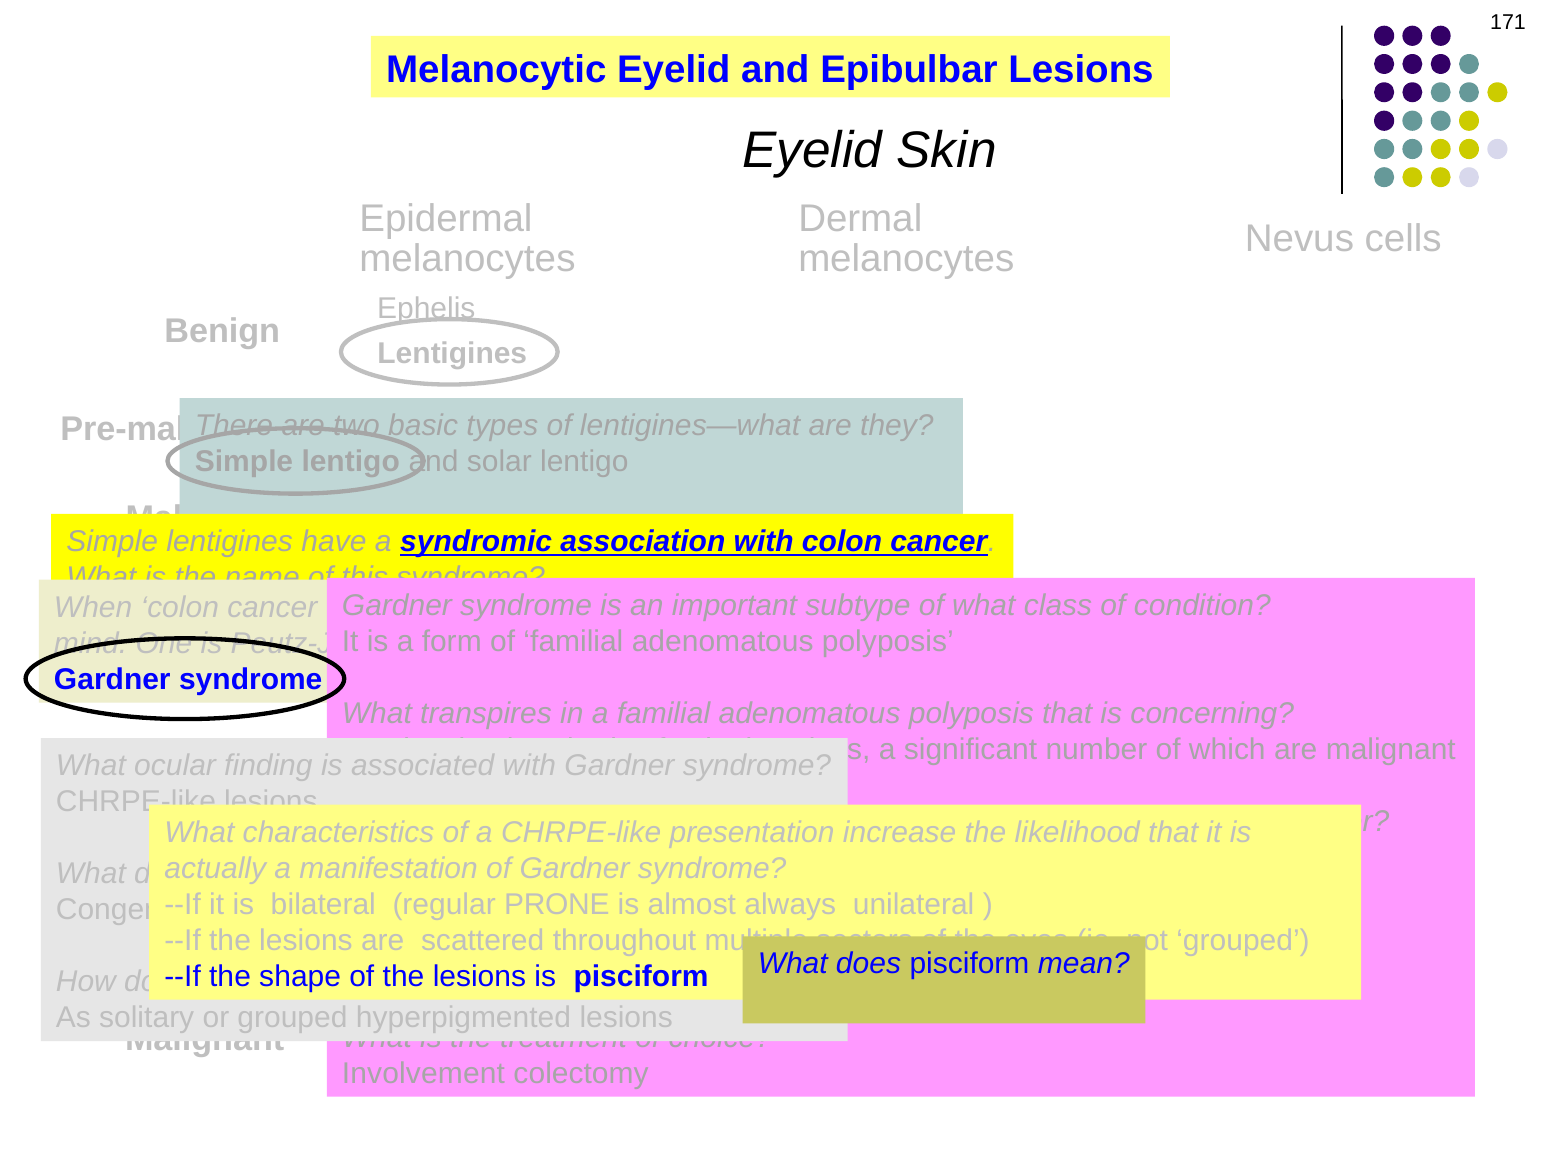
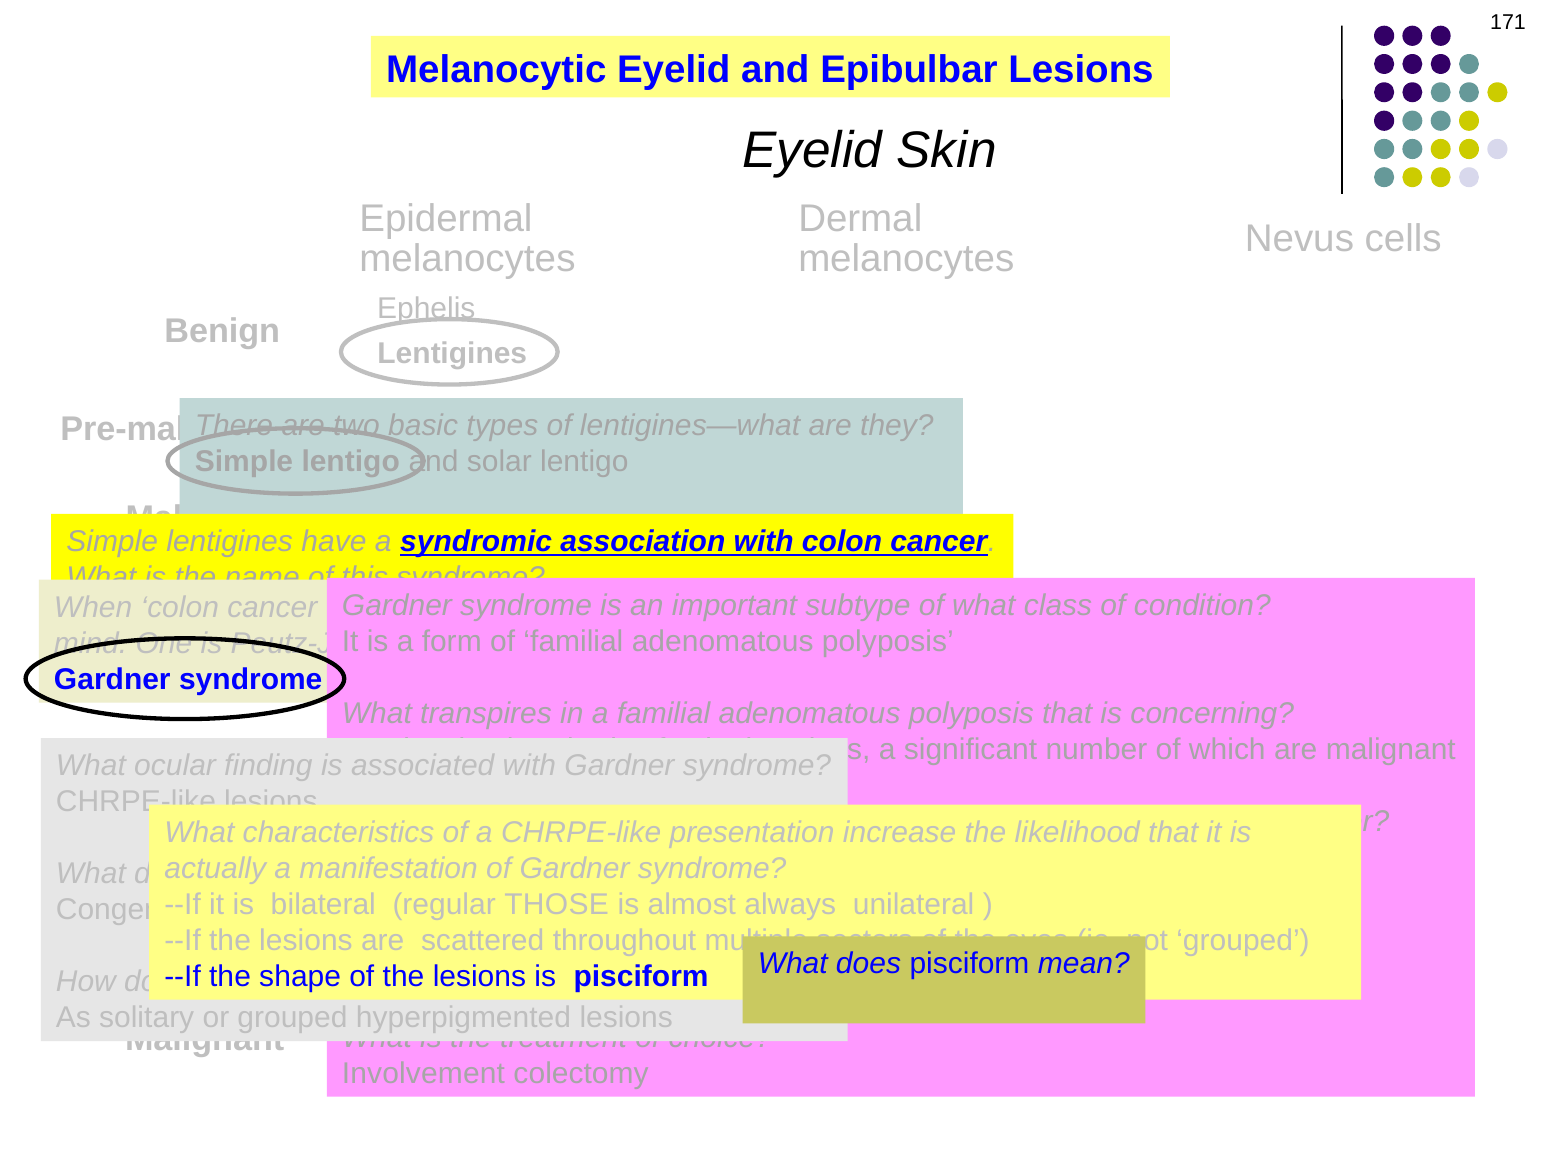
PRONE: PRONE -> THOSE
